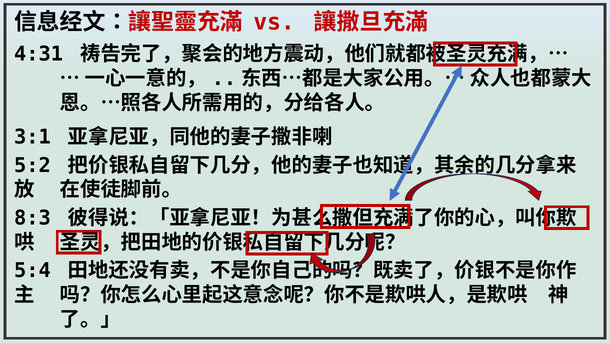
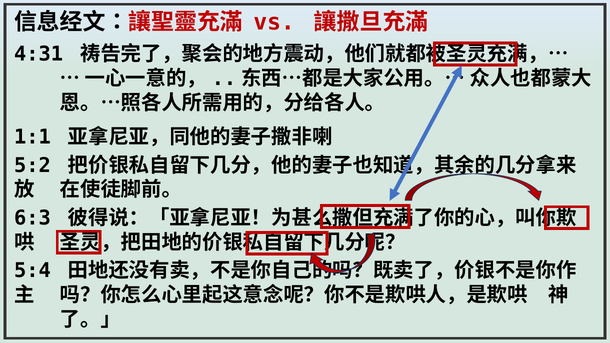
3:1: 3:1 -> 1:1
8:3: 8:3 -> 6:3
